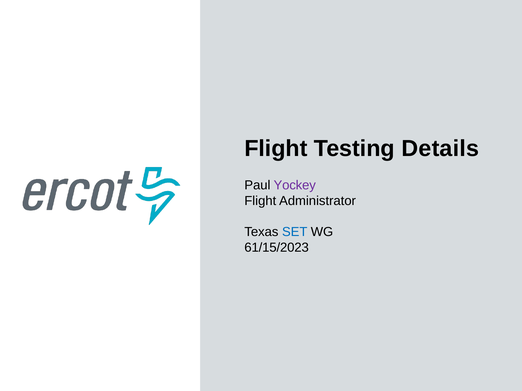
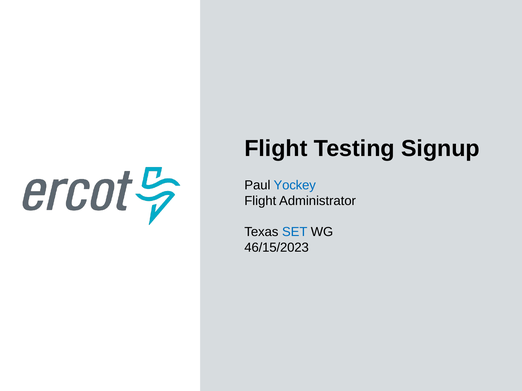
Details: Details -> Signup
Yockey colour: purple -> blue
61/15/2023: 61/15/2023 -> 46/15/2023
